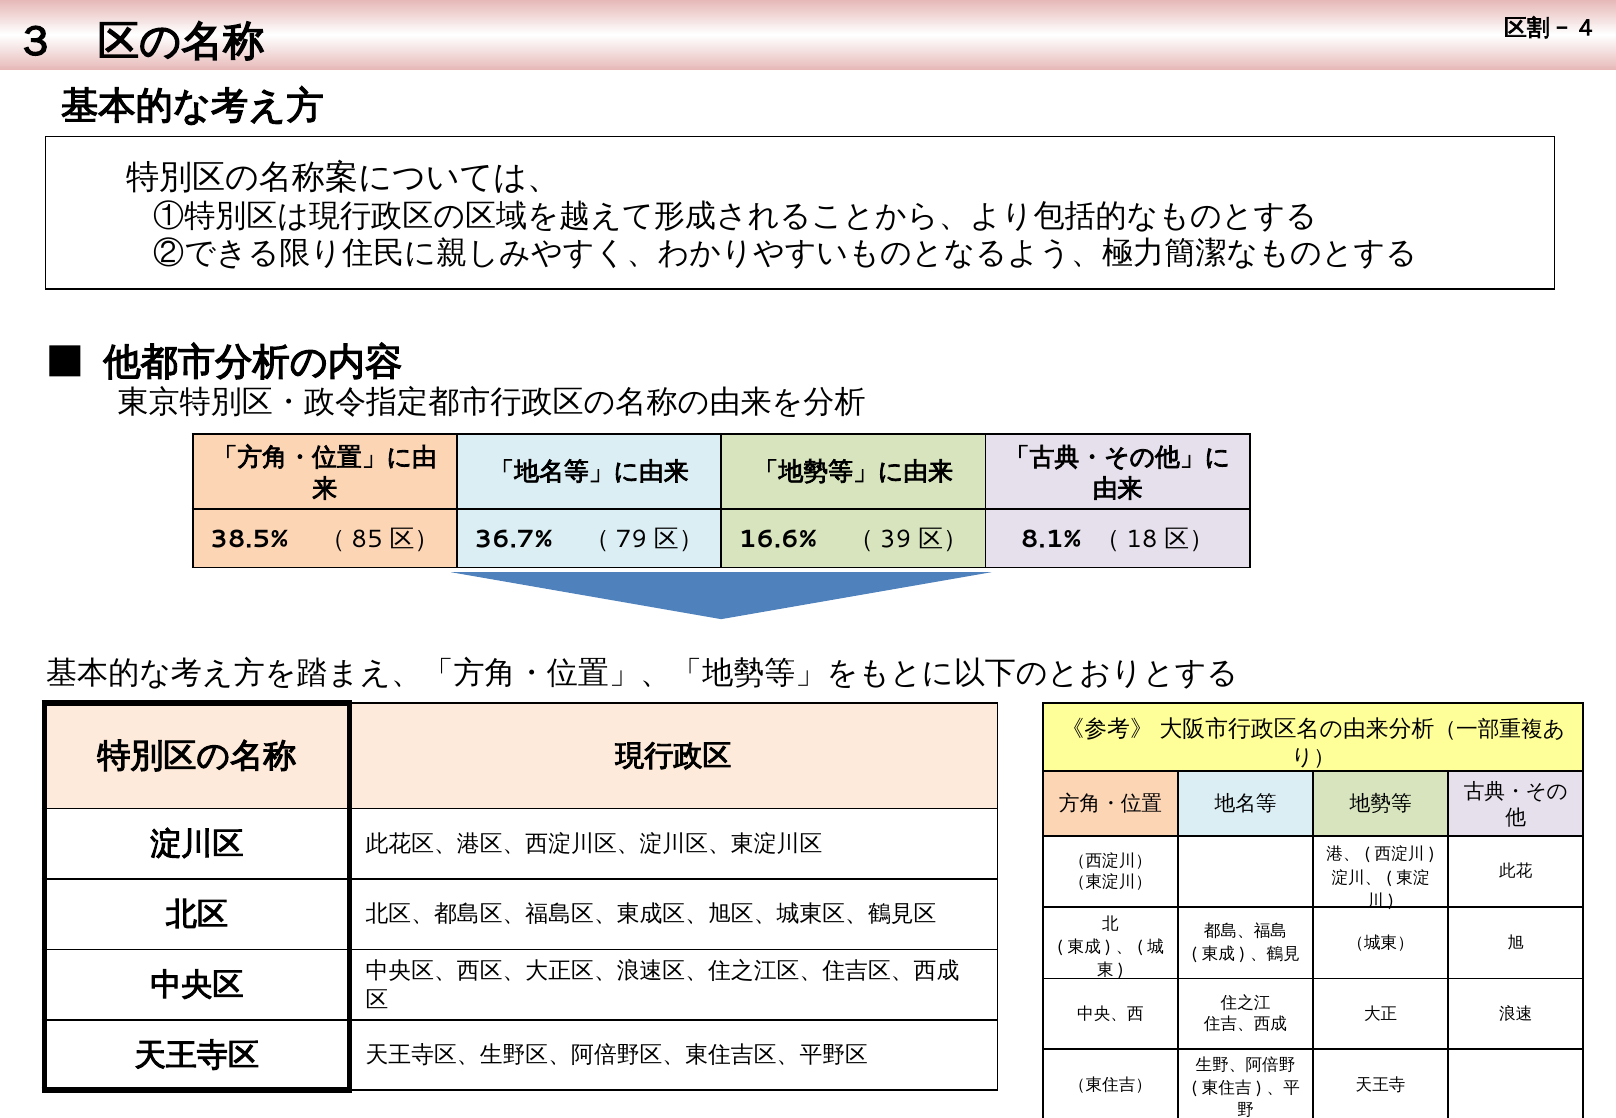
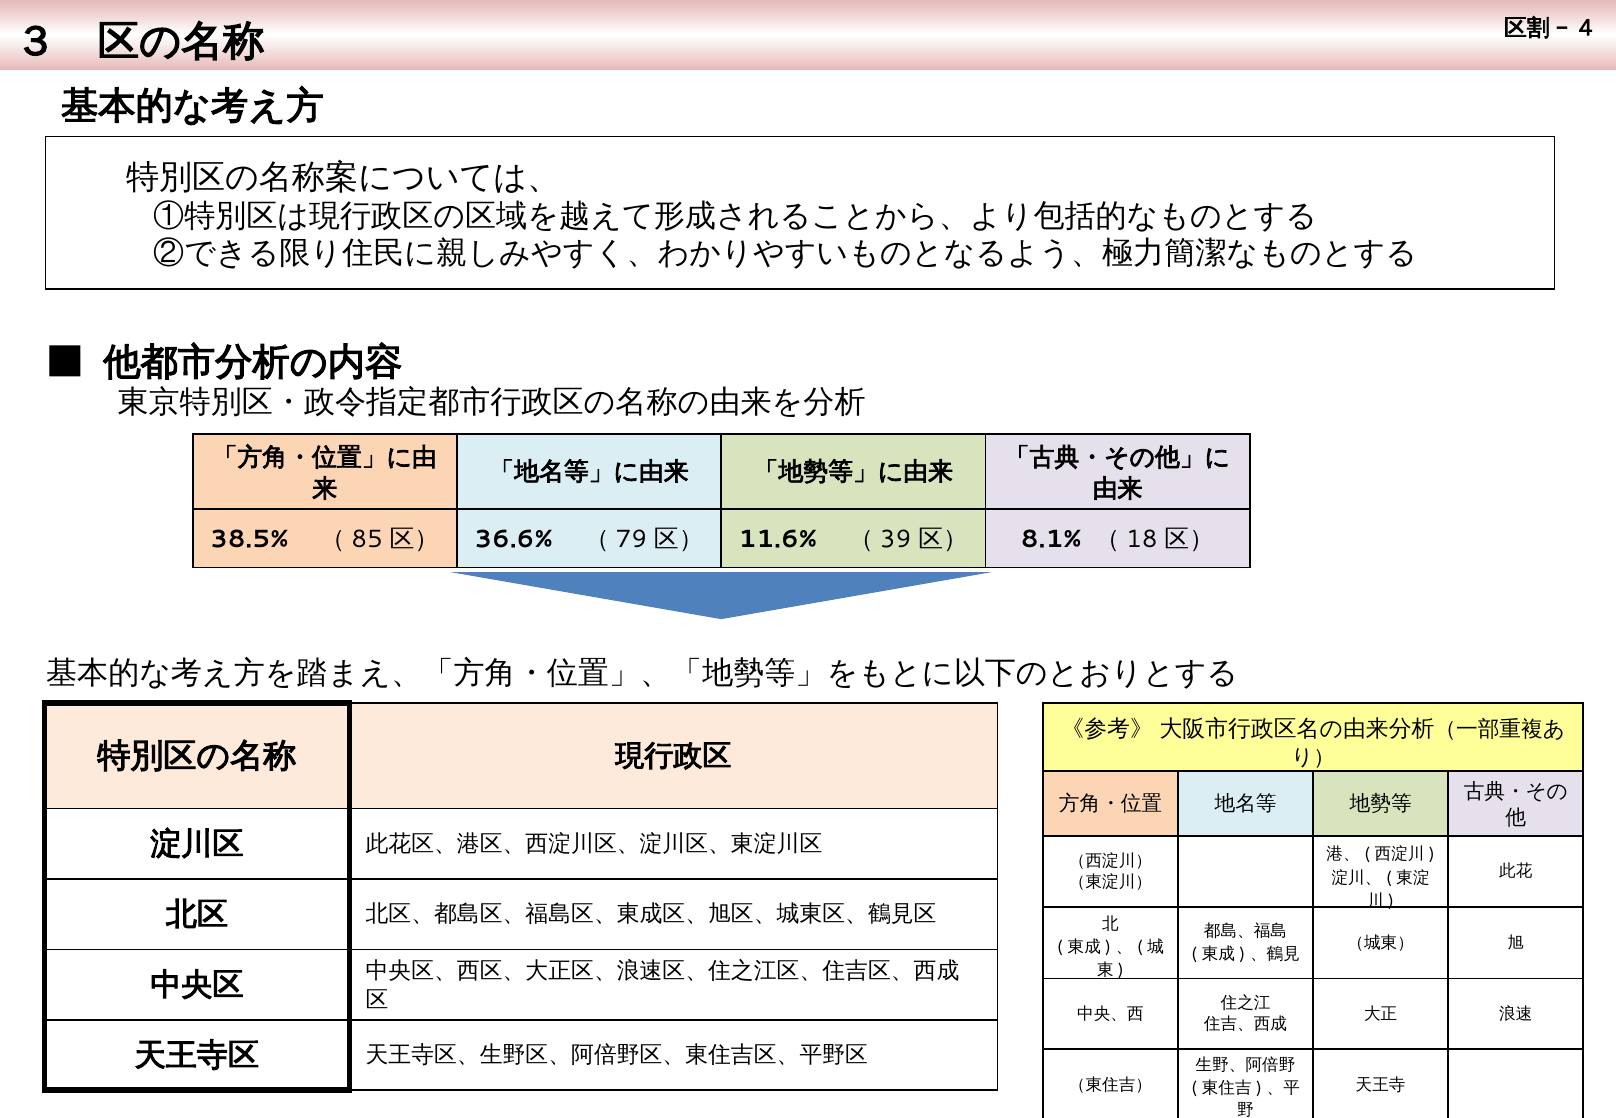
36.7%: 36.7% -> 36.6%
16.6%: 16.6% -> 11.6%
